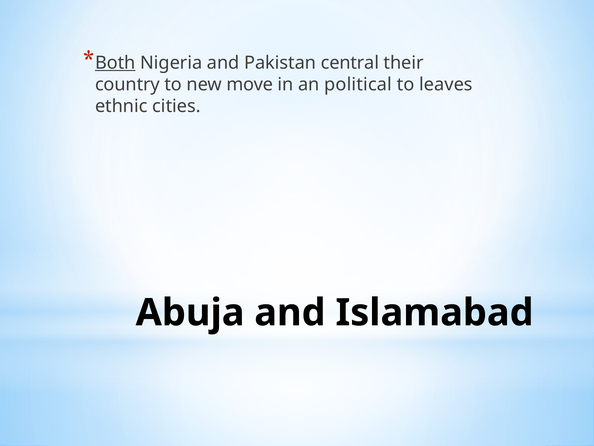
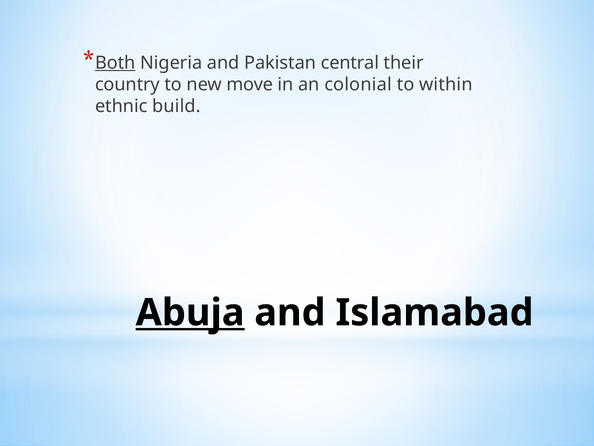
political: political -> colonial
leaves: leaves -> within
cities: cities -> build
Abuja underline: none -> present
